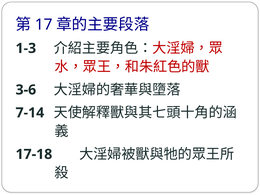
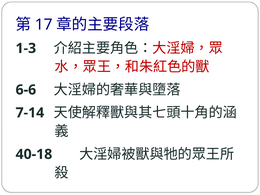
3-6: 3-6 -> 6-6
17-18: 17-18 -> 40-18
